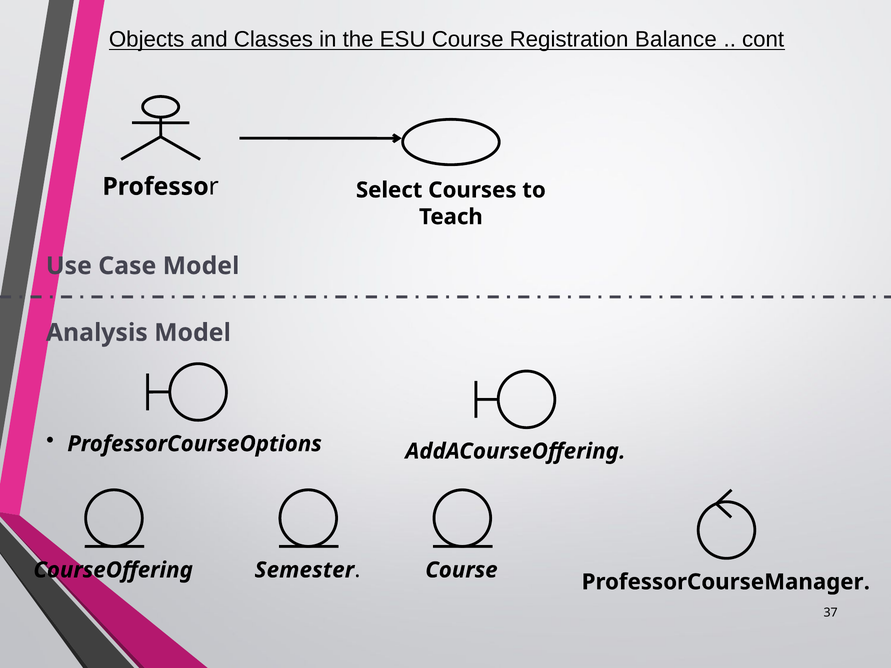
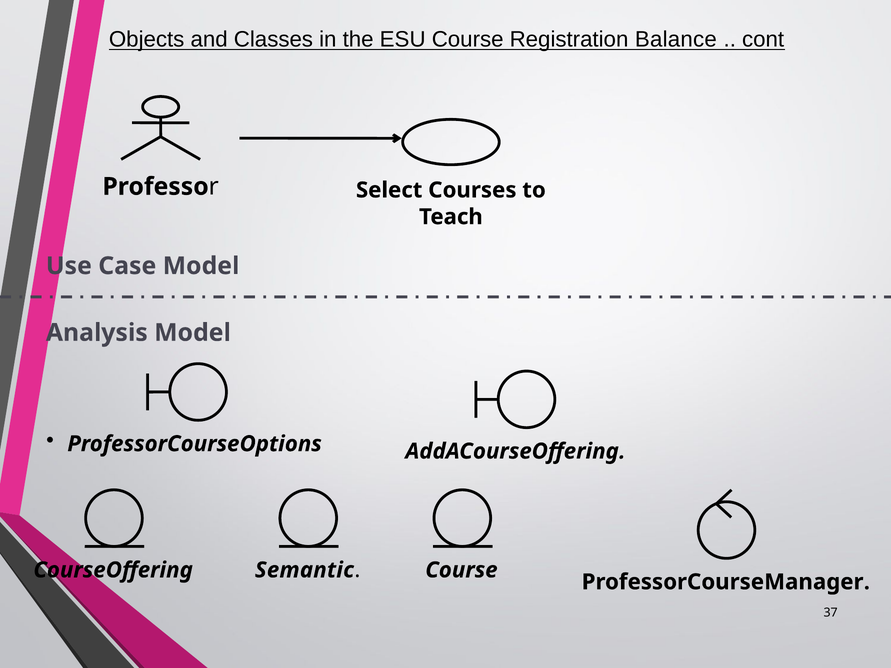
Semester: Semester -> Semantic
